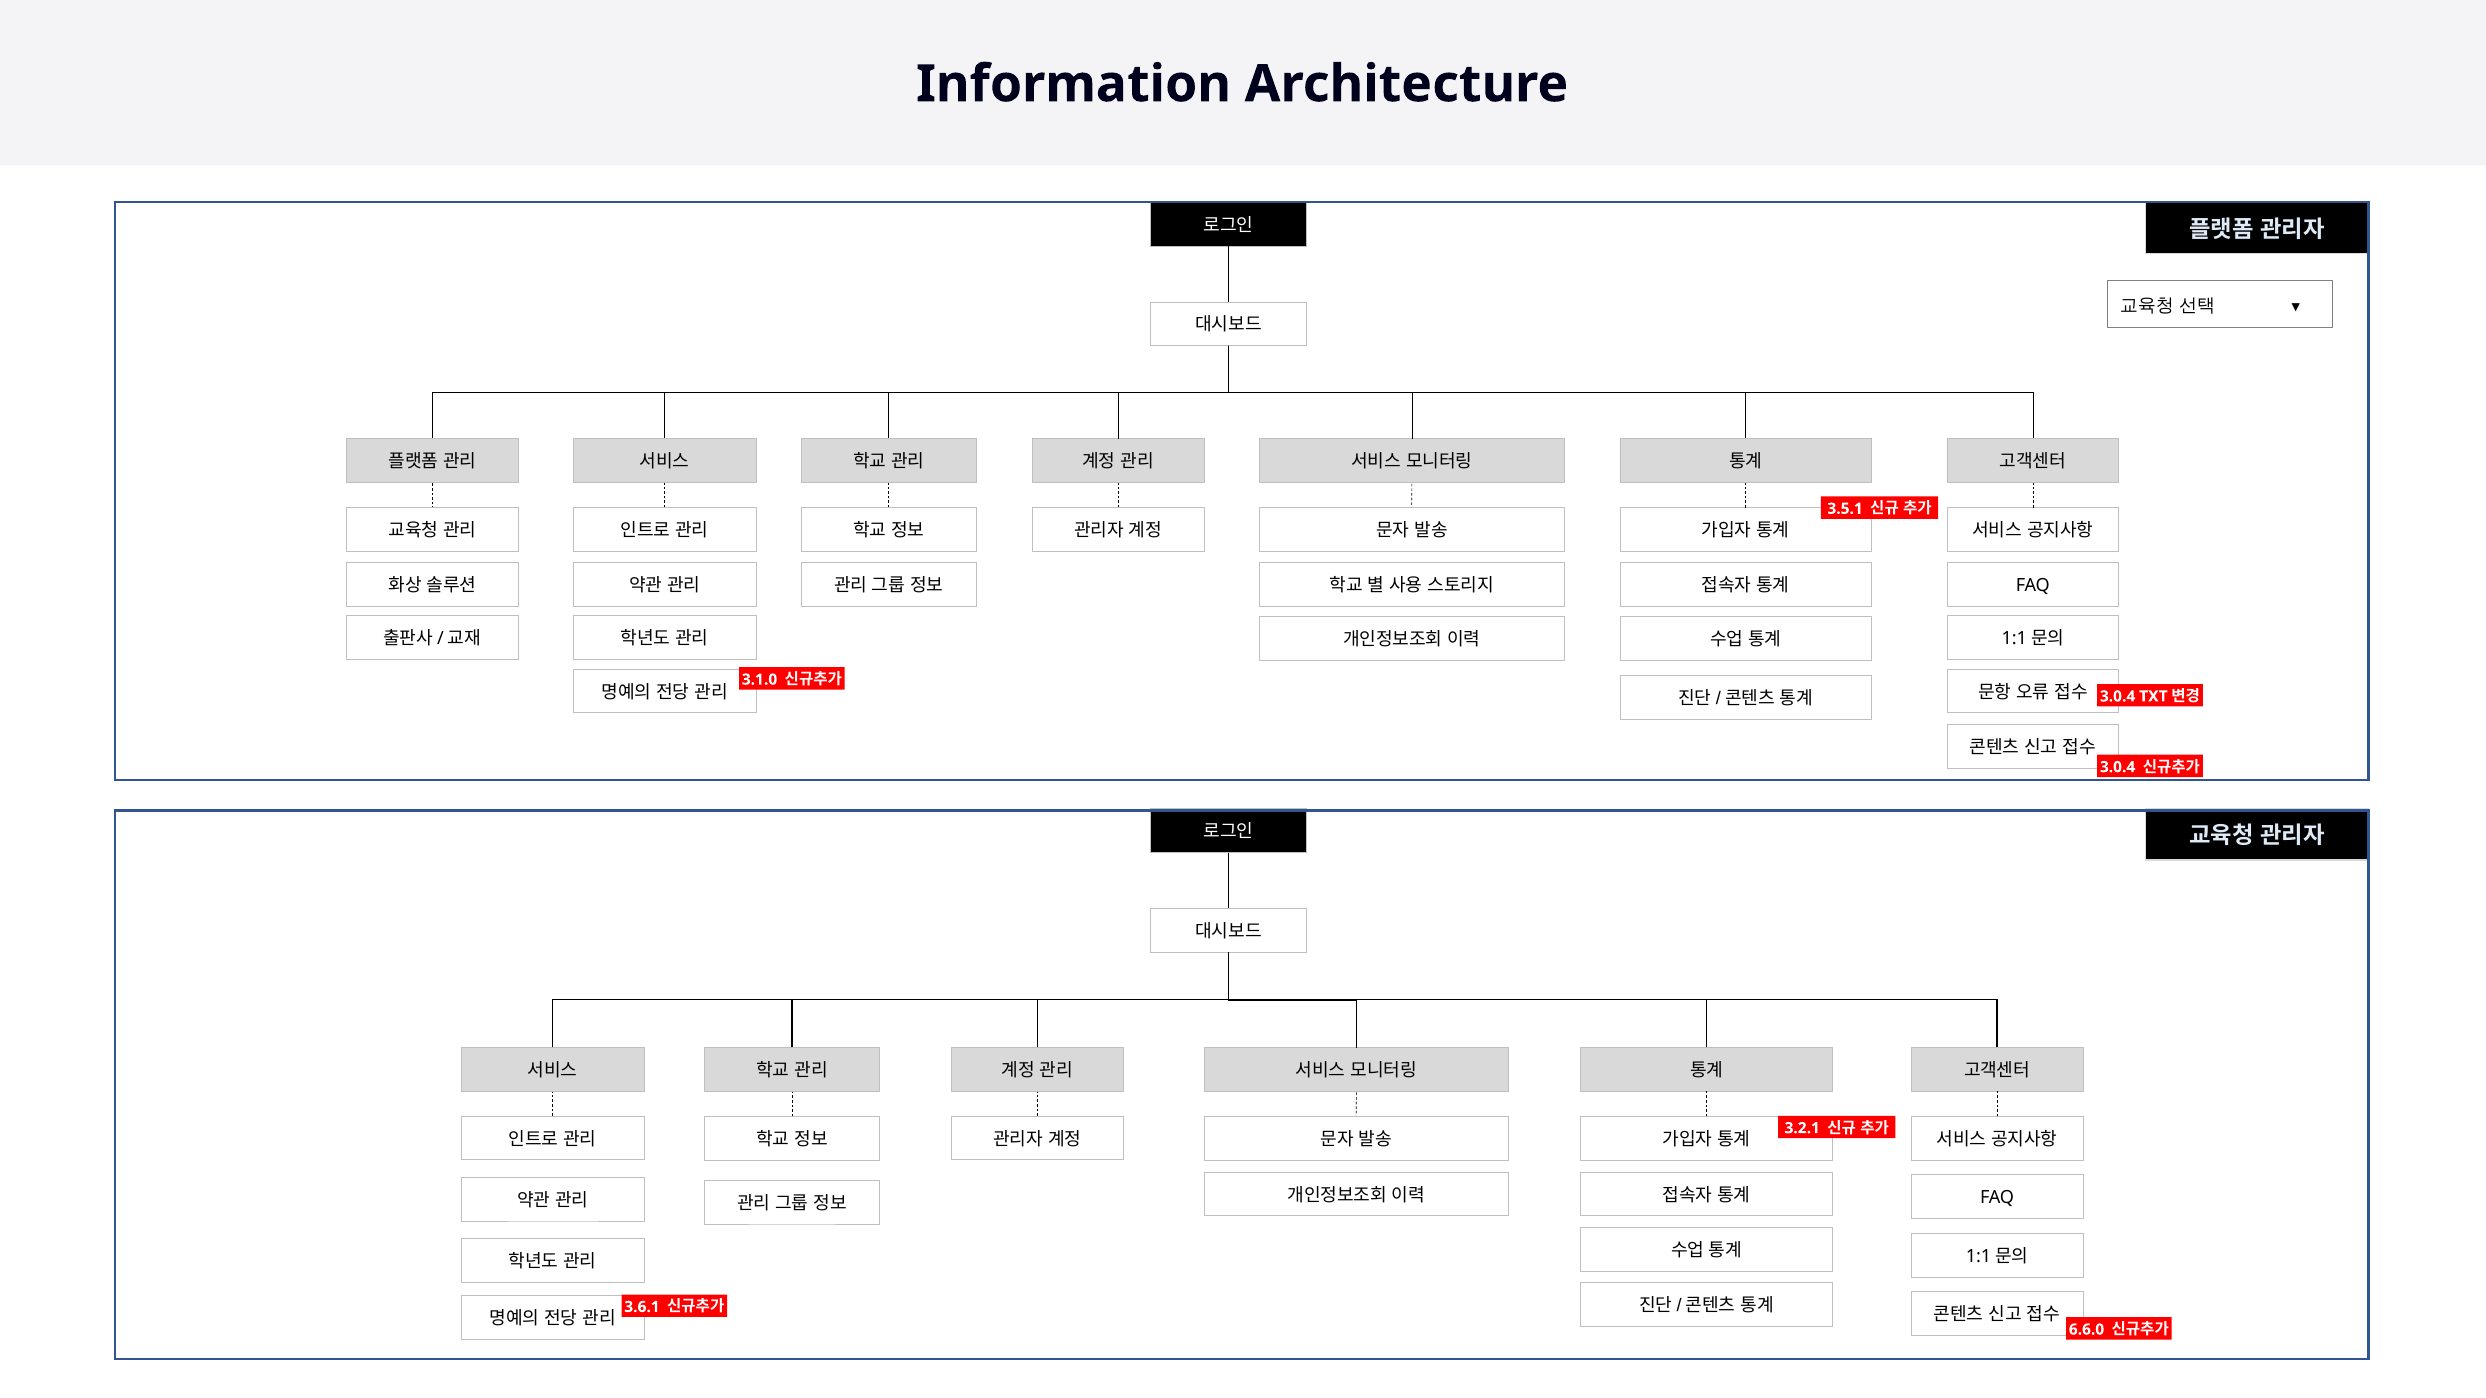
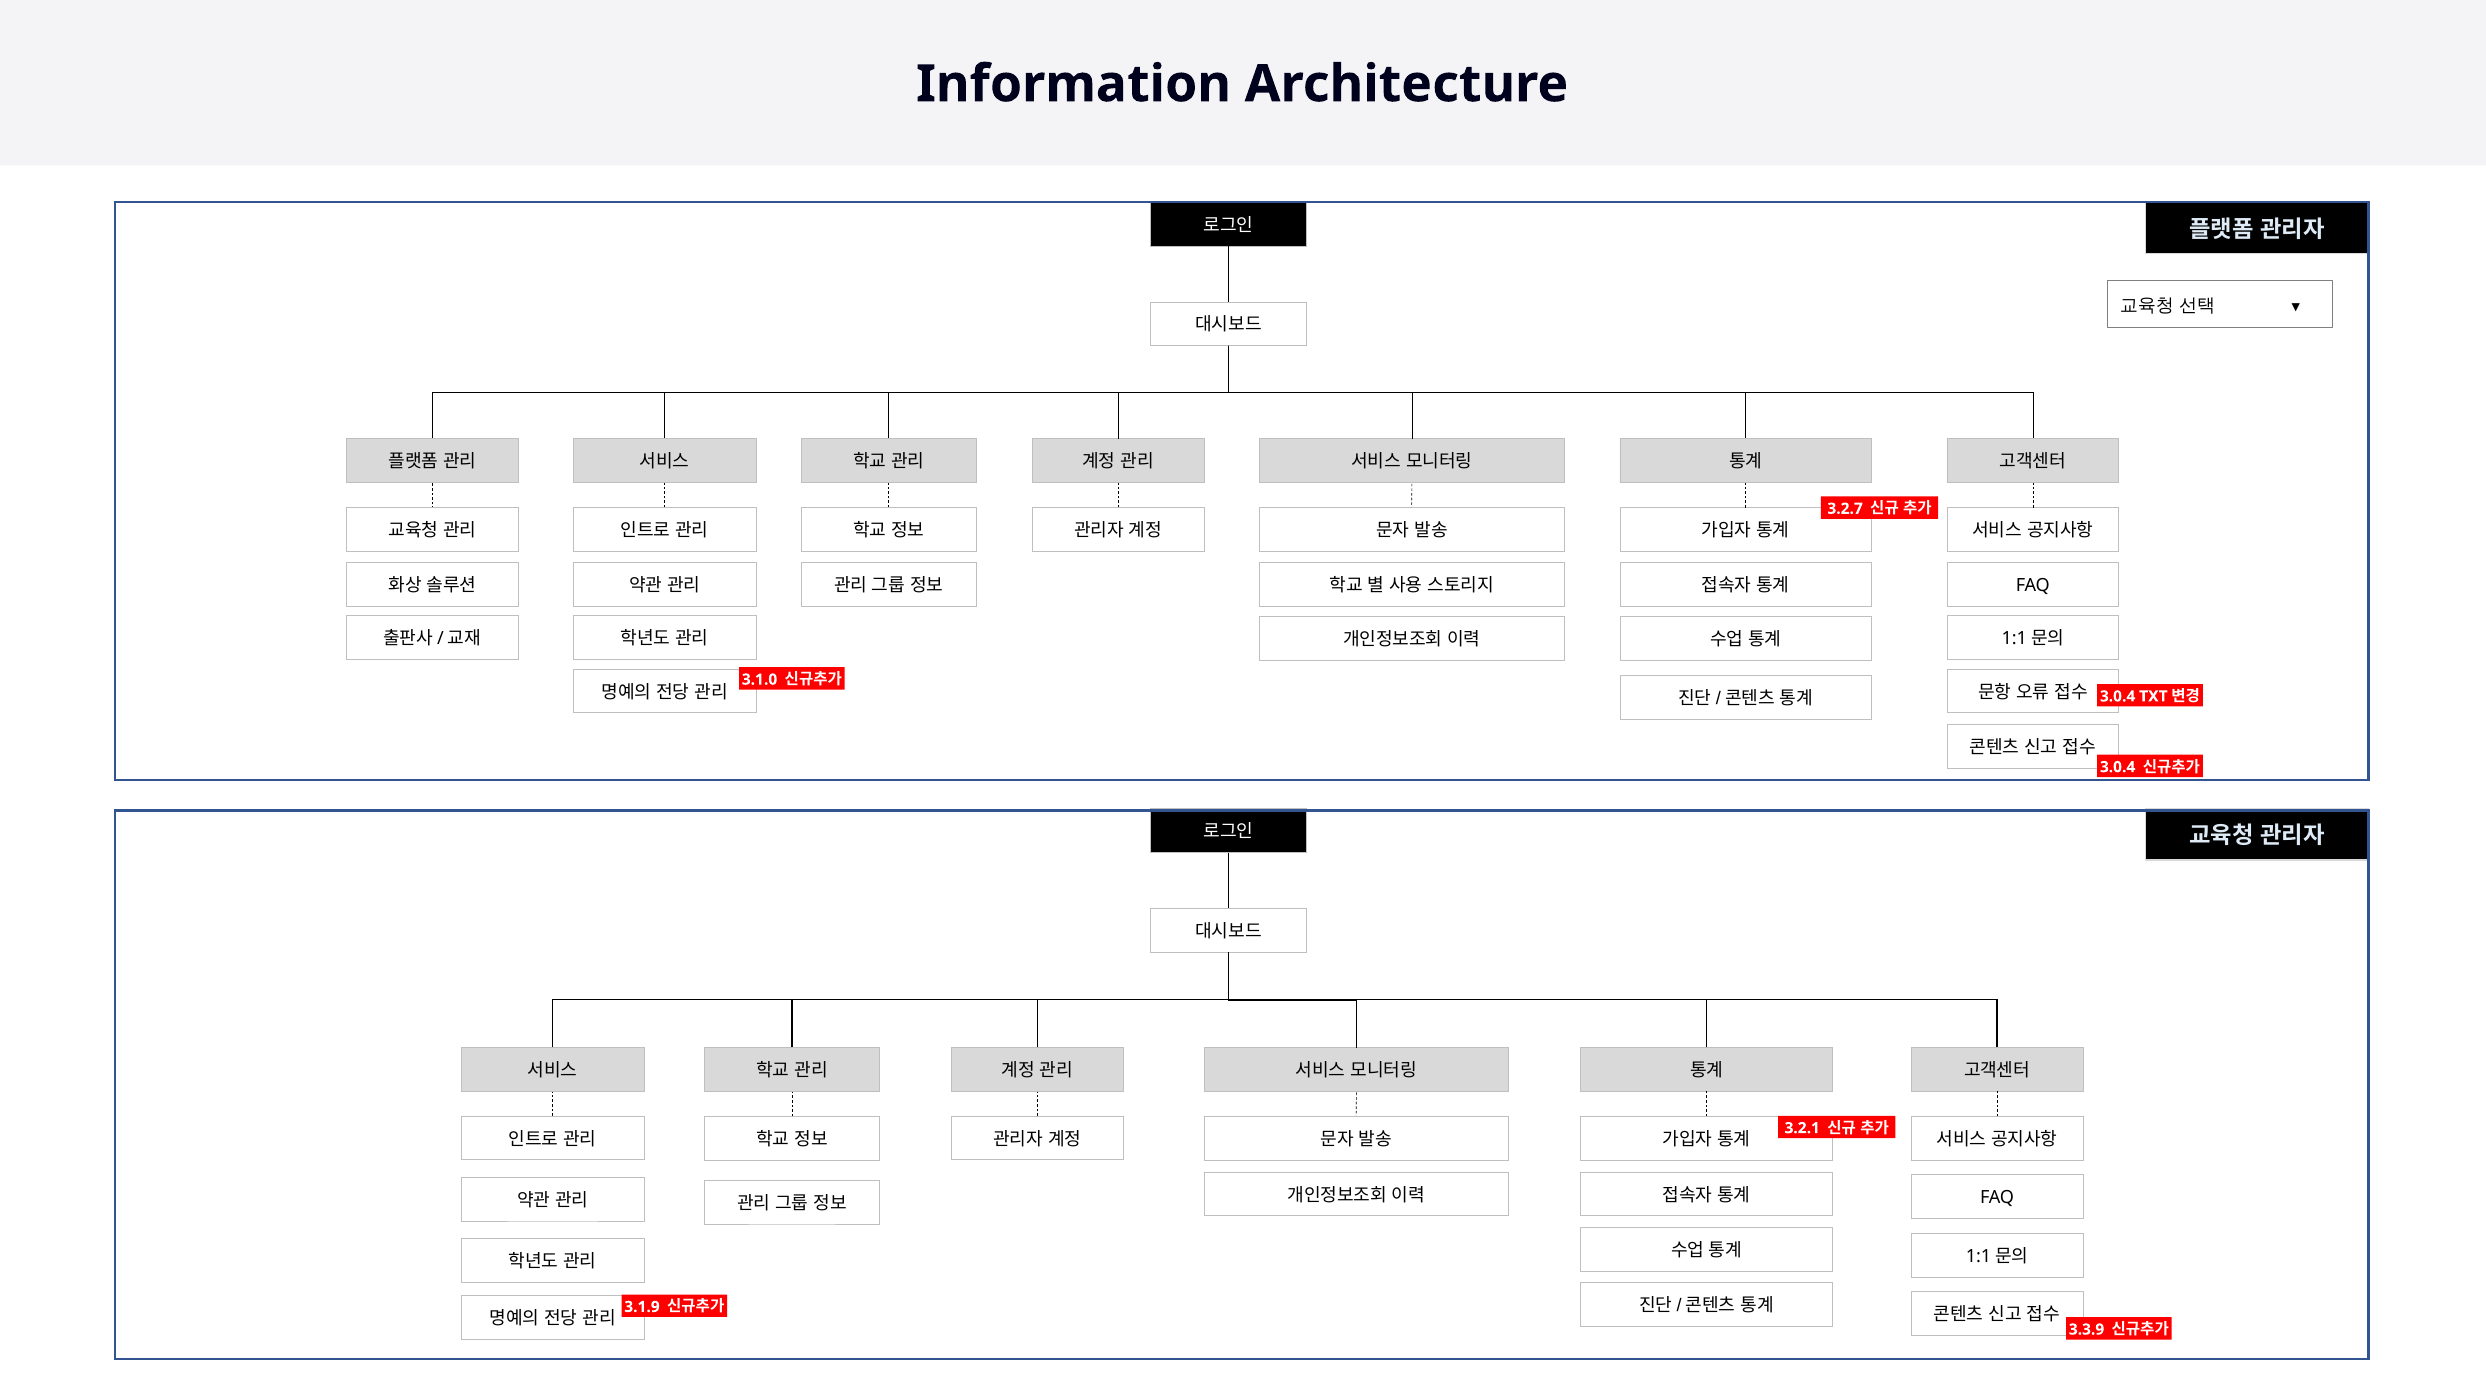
3.5.1: 3.5.1 -> 3.2.7
3.6.1: 3.6.1 -> 3.1.9
6.6.0: 6.6.0 -> 3.3.9
